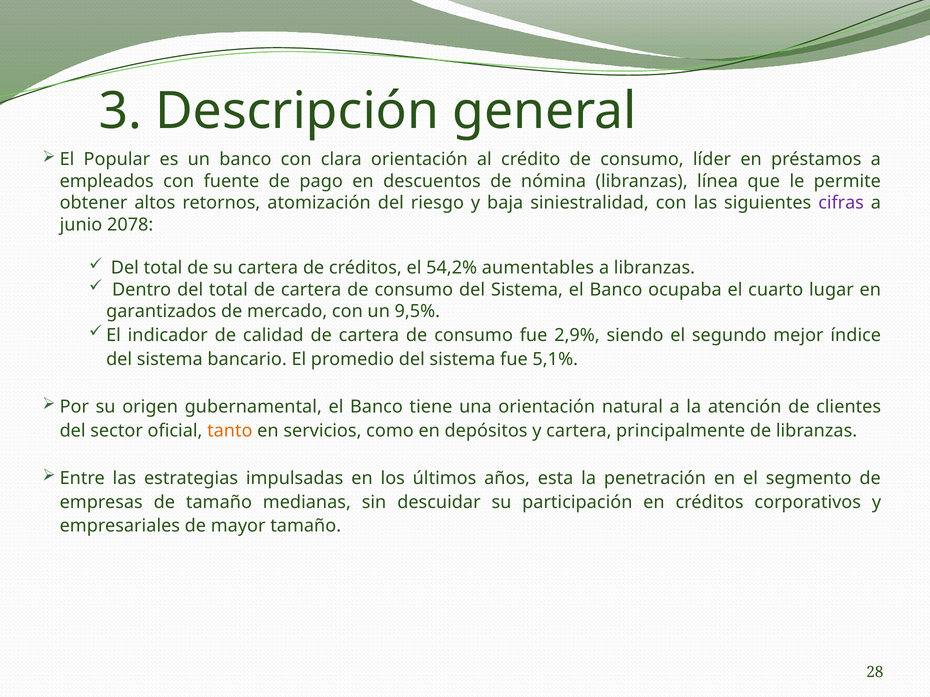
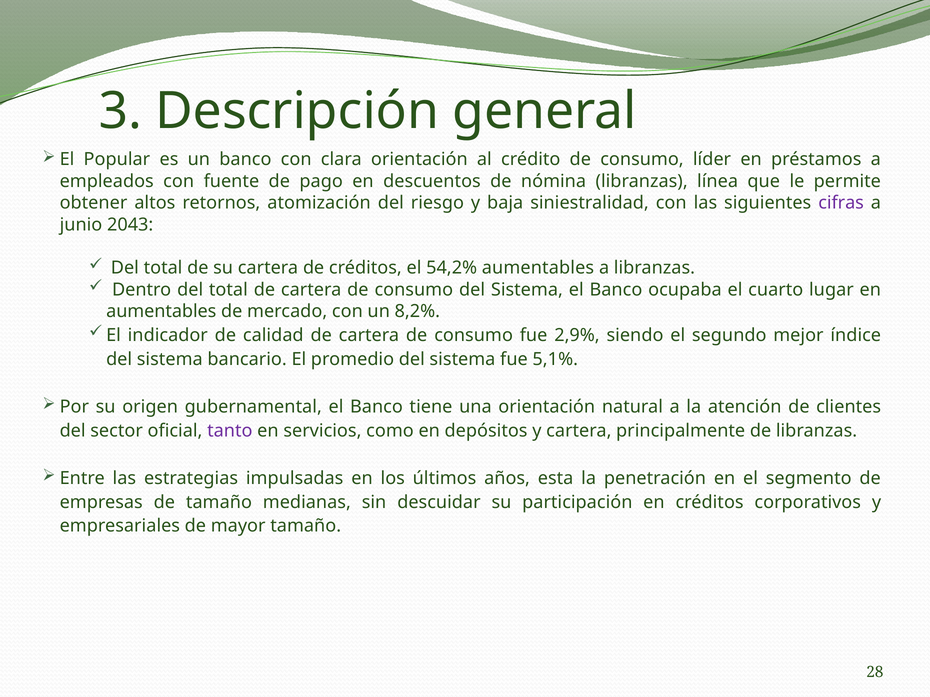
2078: 2078 -> 2043
garantizados at (161, 312): garantizados -> aumentables
9,5%: 9,5% -> 8,2%
tanto colour: orange -> purple
